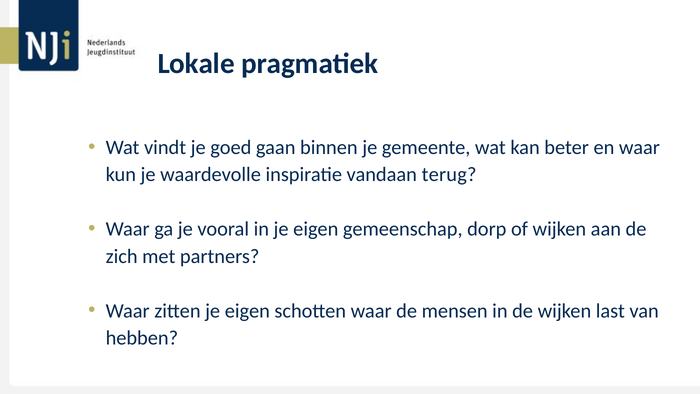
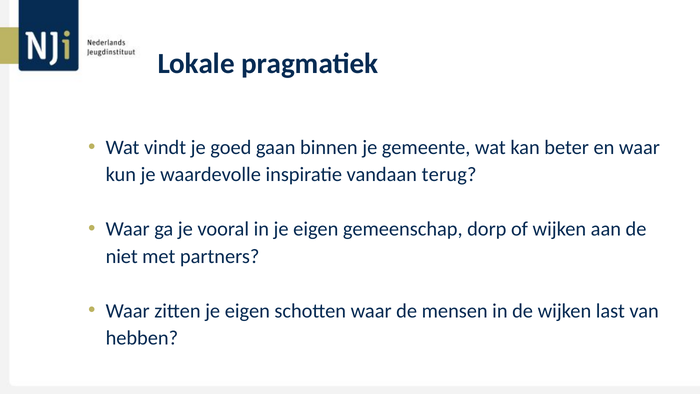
zich: zich -> niet
